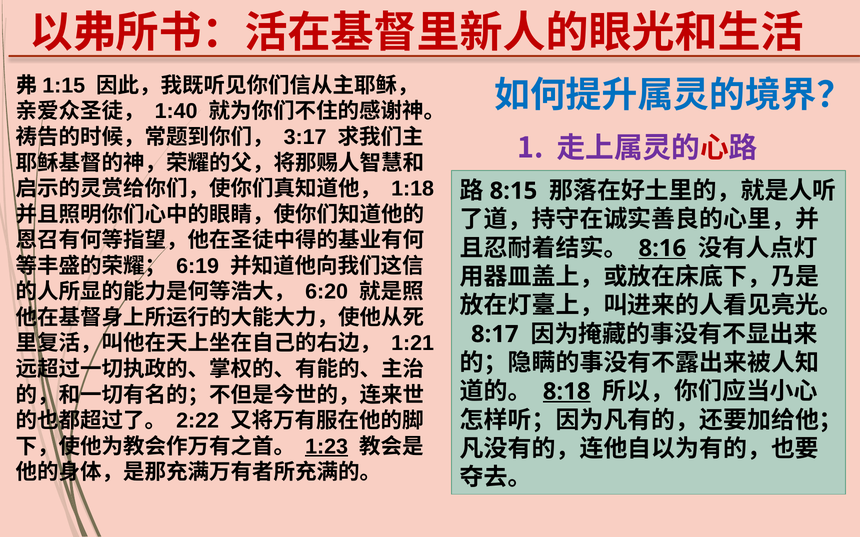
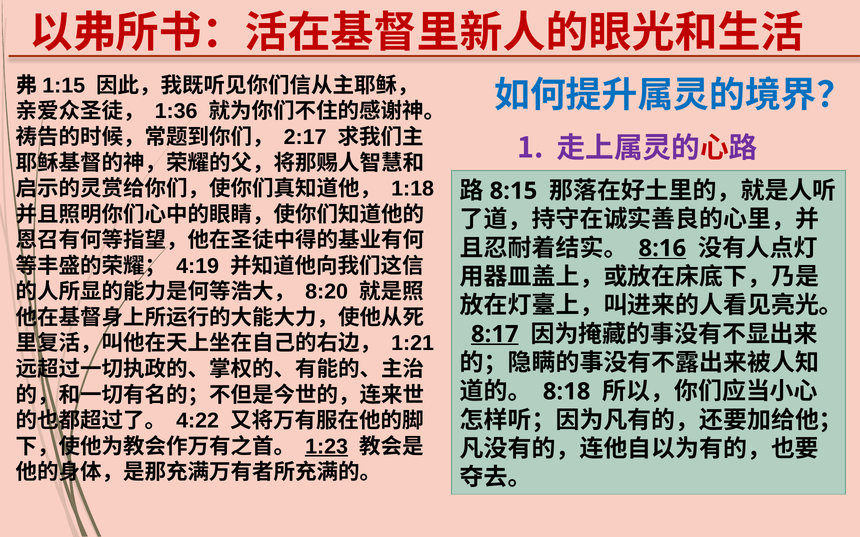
1:40: 1:40 -> 1:36
3:17: 3:17 -> 2:17
6:19: 6:19 -> 4:19
6:20: 6:20 -> 8:20
8:17 underline: none -> present
8:18 underline: present -> none
2:22: 2:22 -> 4:22
